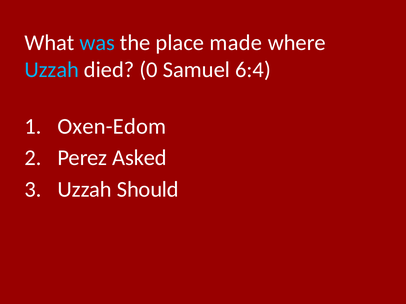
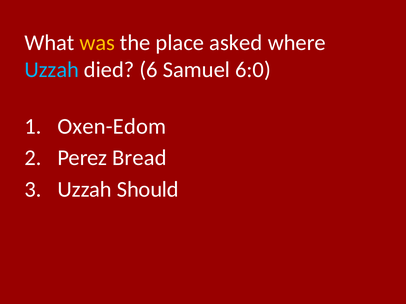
was colour: light blue -> yellow
made: made -> asked
0: 0 -> 6
6:4: 6:4 -> 6:0
Asked: Asked -> Bread
